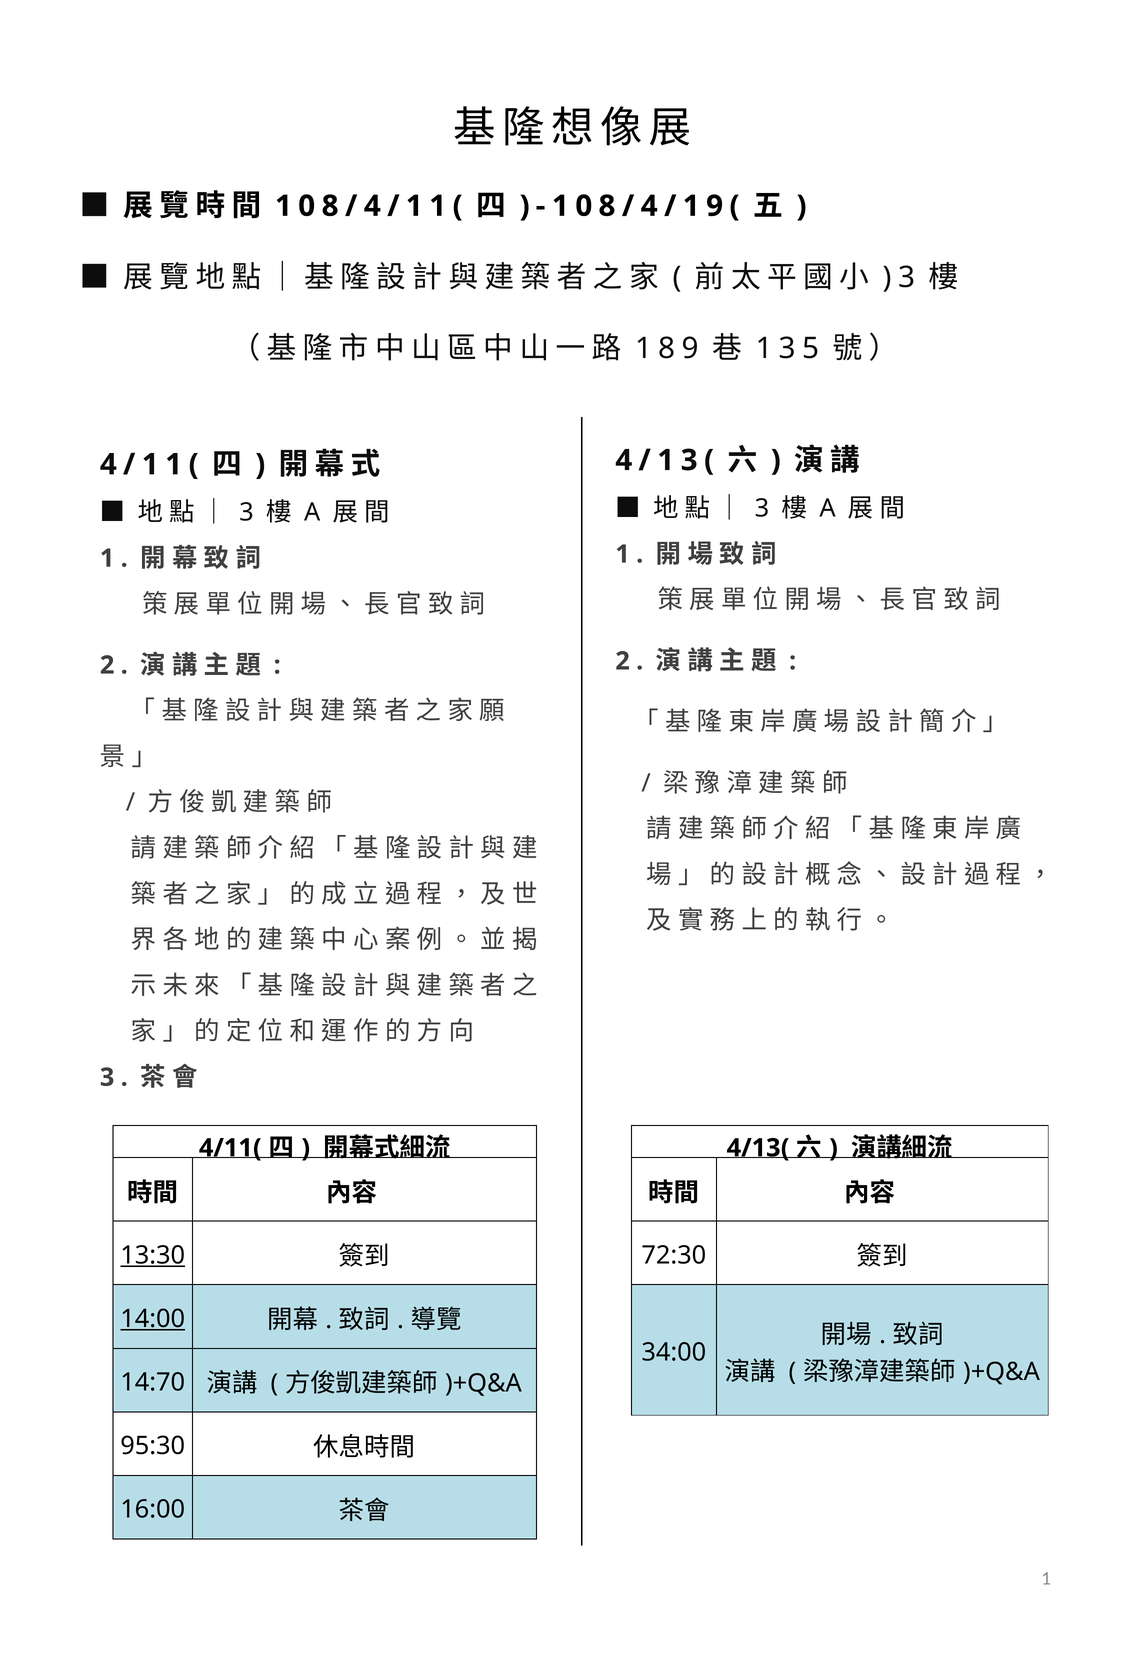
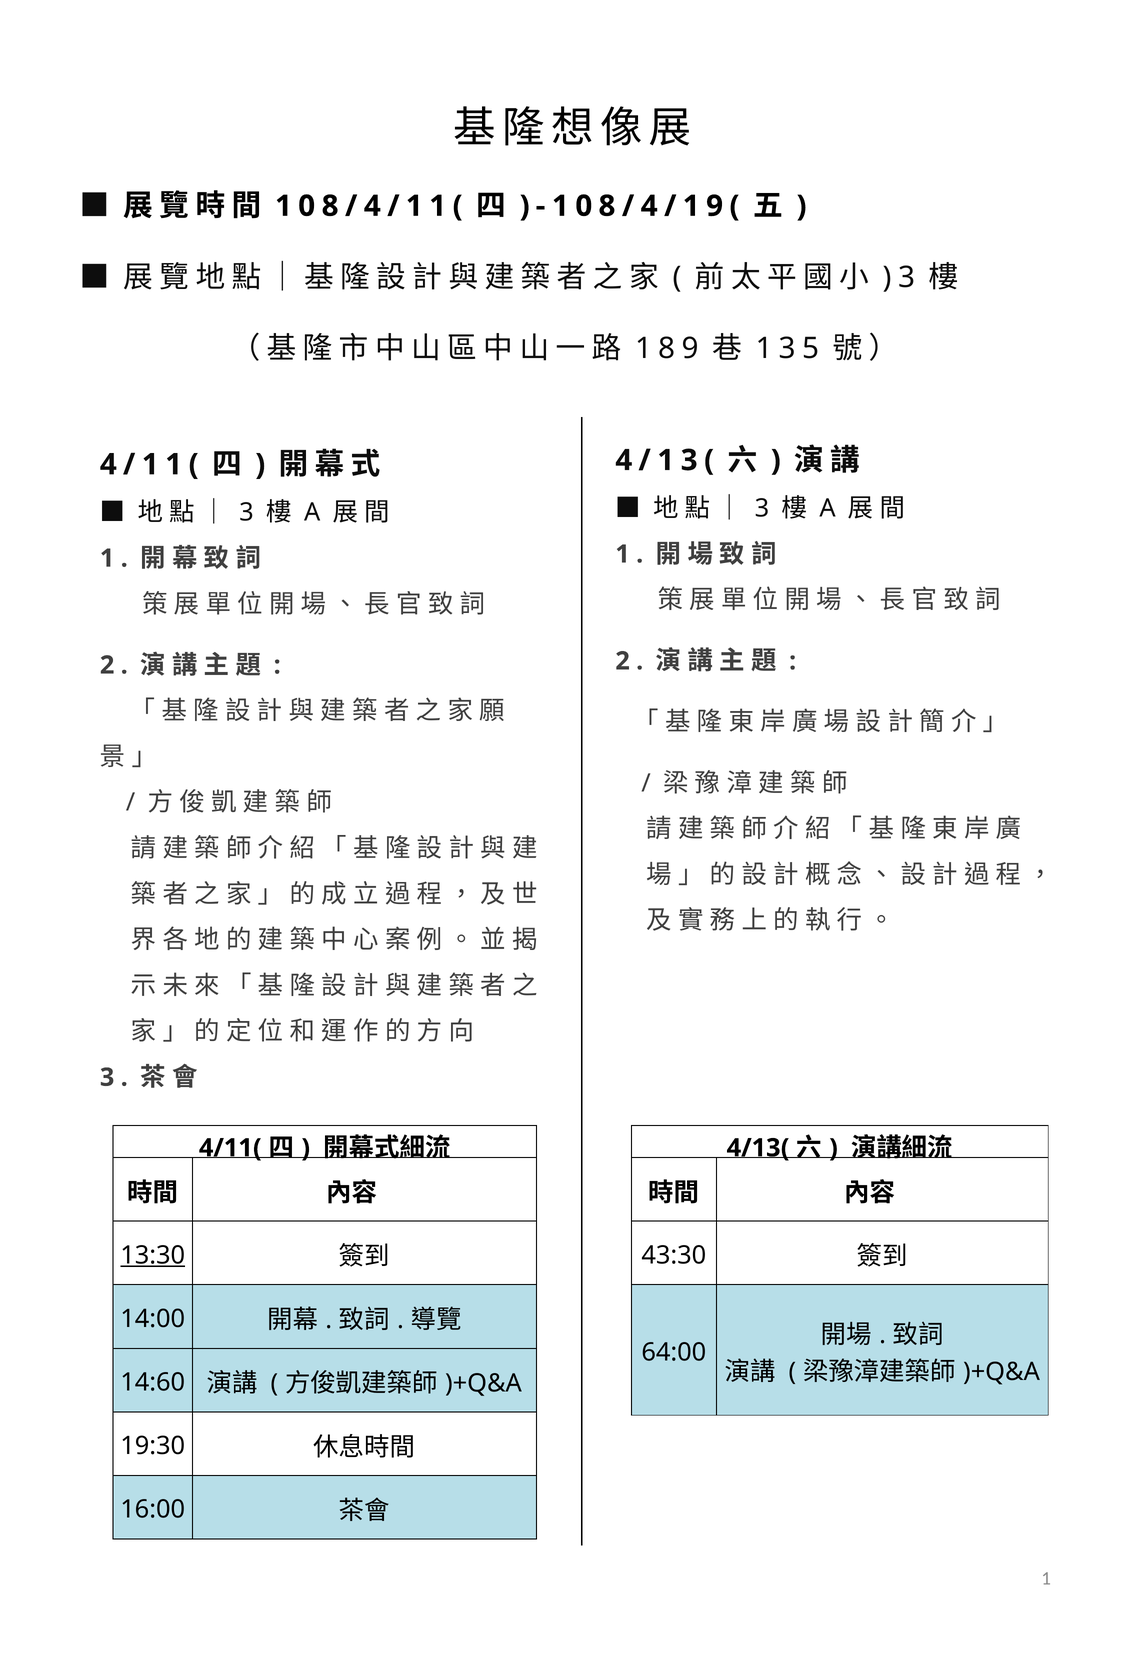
72:30: 72:30 -> 43:30
14:00 underline: present -> none
34:00: 34:00 -> 64:00
14:70: 14:70 -> 14:60
95:30: 95:30 -> 19:30
